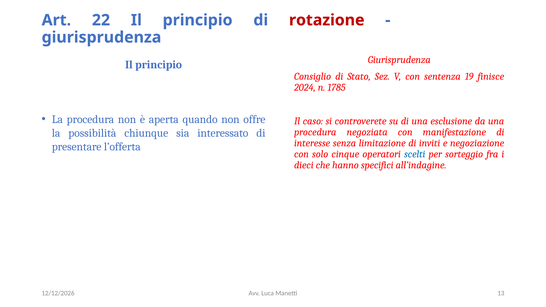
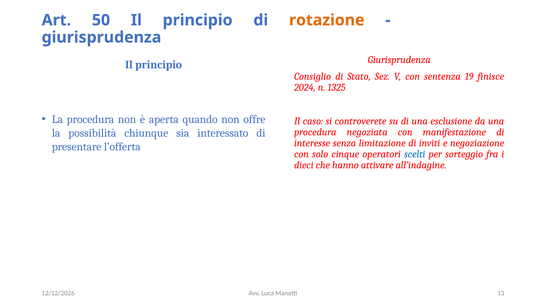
22: 22 -> 50
rotazione colour: red -> orange
1785: 1785 -> 1325
specifici: specifici -> attivare
